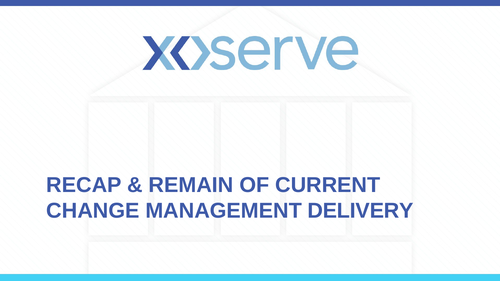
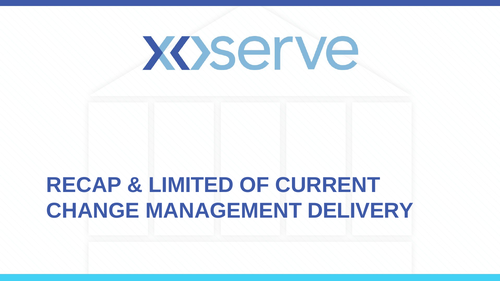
REMAIN: REMAIN -> LIMITED
